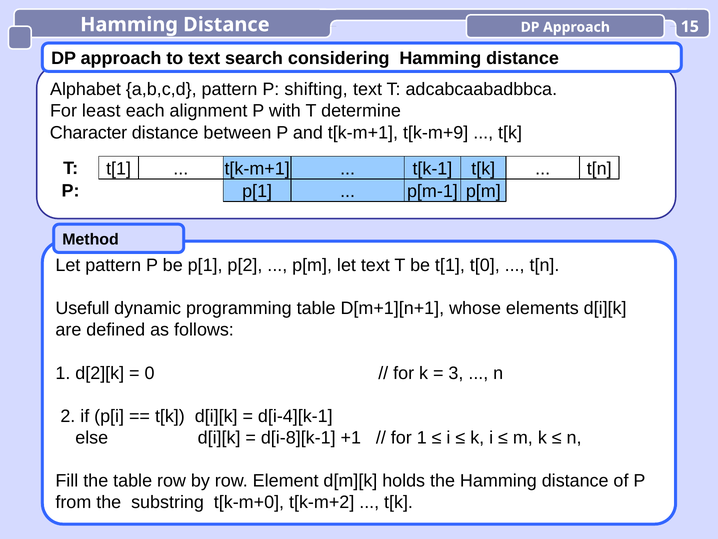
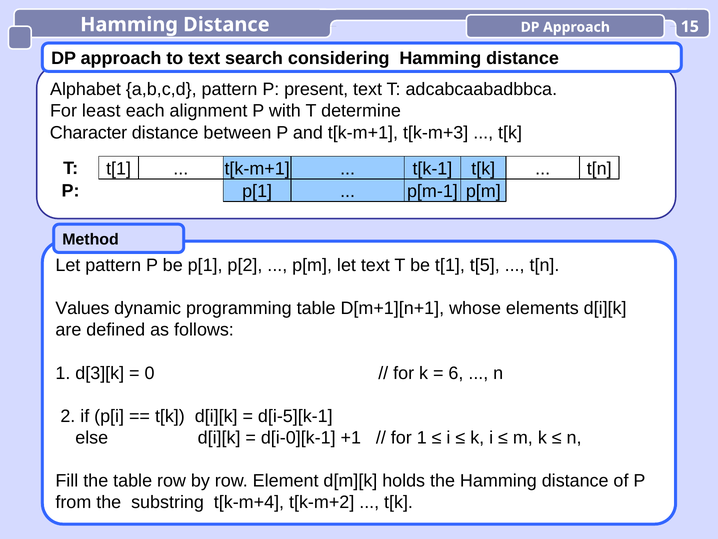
shifting: shifting -> present
t[k-m+9: t[k-m+9 -> t[k-m+3
t[0: t[0 -> t[5
Usefull: Usefull -> Values
d[2][k: d[2][k -> d[3][k
3: 3 -> 6
d[i-4][k-1: d[i-4][k-1 -> d[i-5][k-1
d[i-8][k-1: d[i-8][k-1 -> d[i-0][k-1
t[k-m+0: t[k-m+0 -> t[k-m+4
